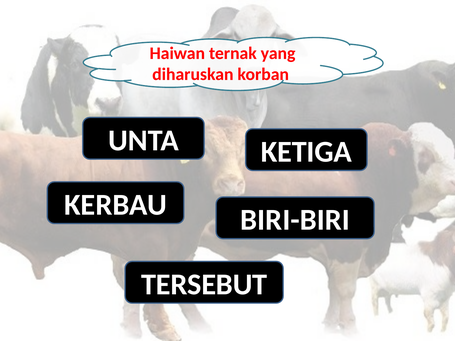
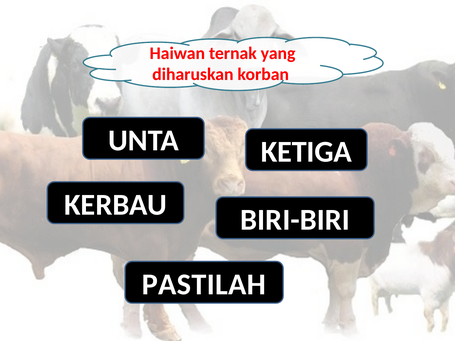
TERSEBUT: TERSEBUT -> PASTILAH
